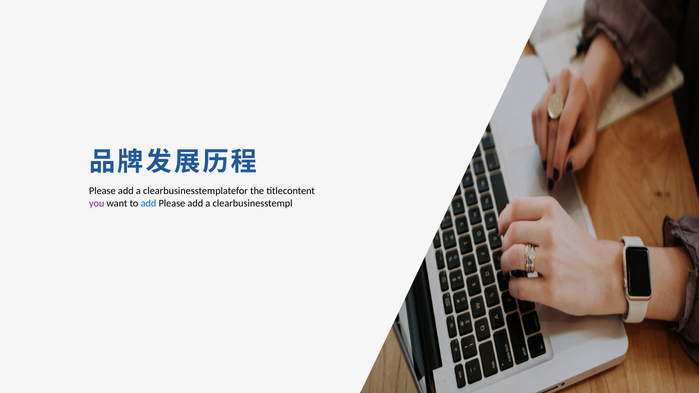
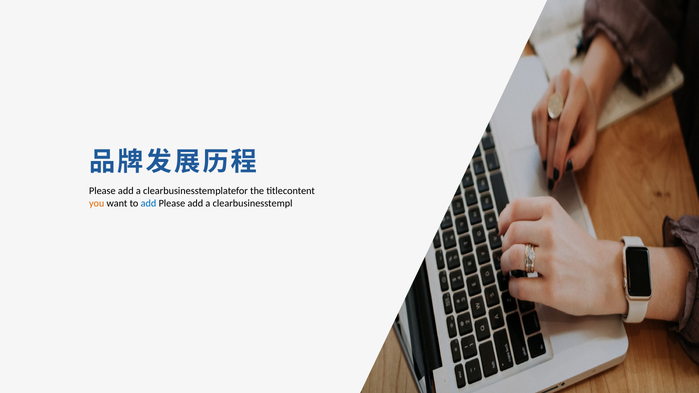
you colour: purple -> orange
